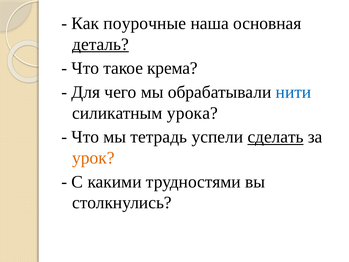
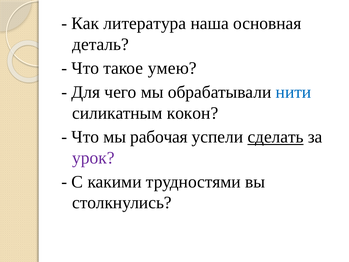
поурочные: поурочные -> литература
деталь underline: present -> none
крема: крема -> умею
урока: урока -> кокон
тетрадь: тетрадь -> рабочая
урок colour: orange -> purple
